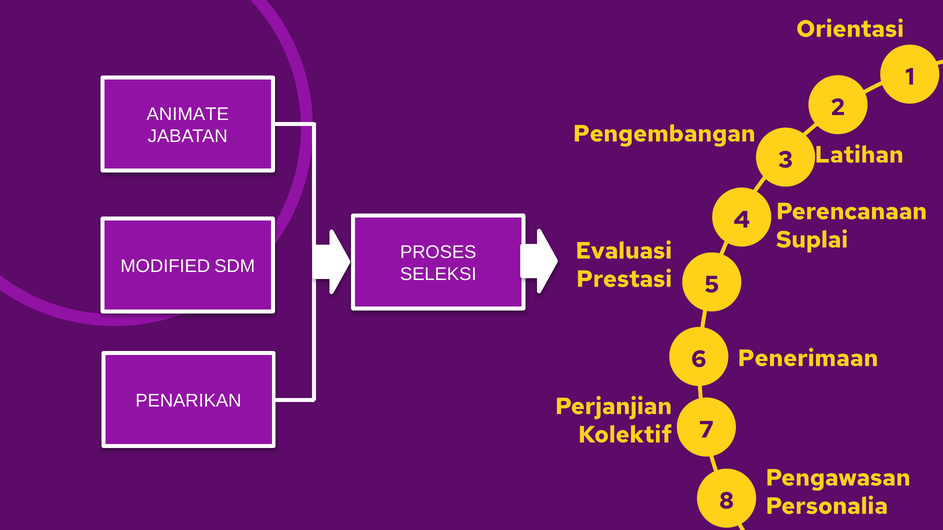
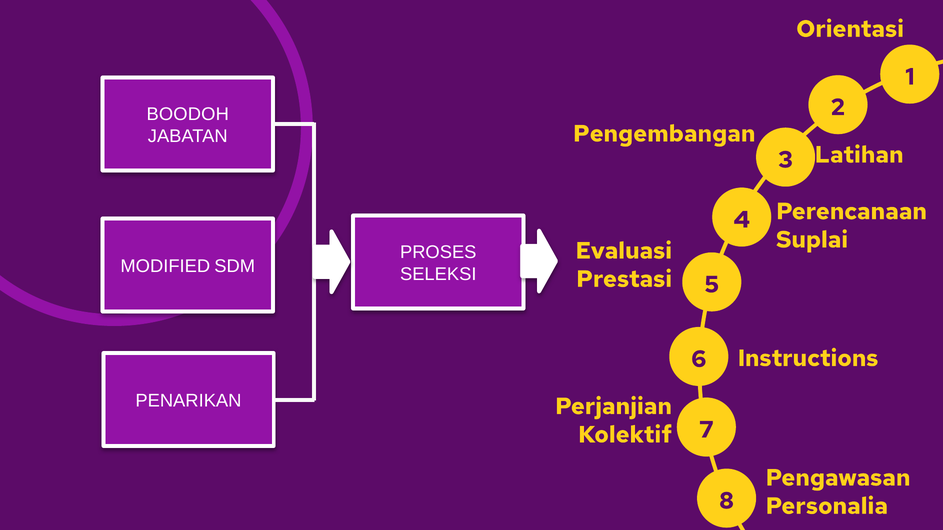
ANIMATE: ANIMATE -> BOODOH
Penerimaan: Penerimaan -> Instructions
